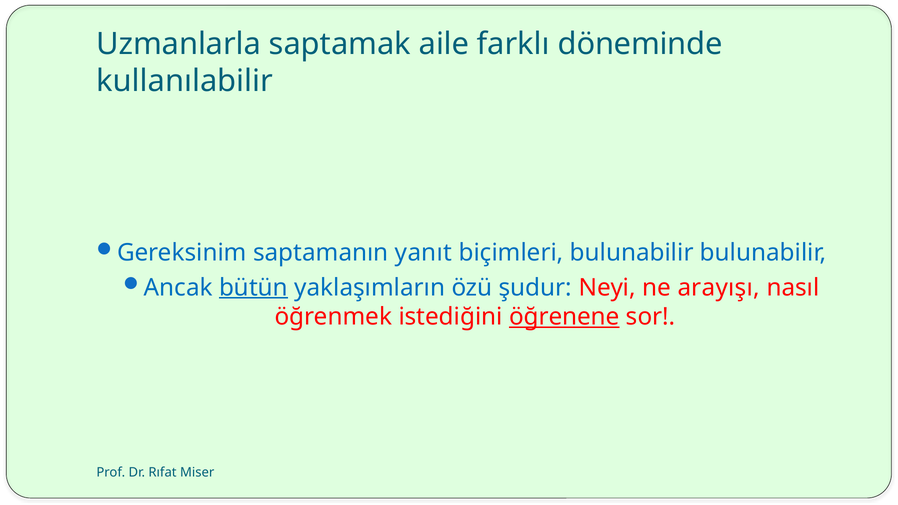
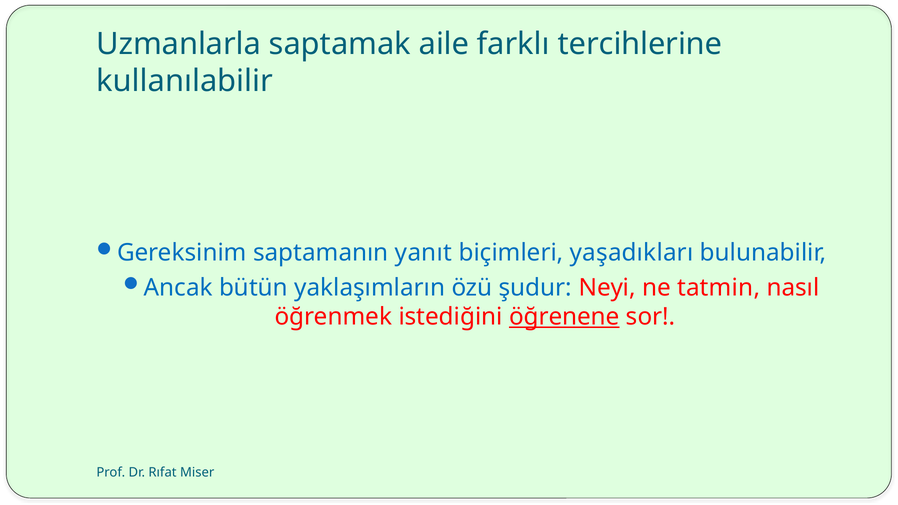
döneminde: döneminde -> tercihlerine
biçimleri bulunabilir: bulunabilir -> yaşadıkları
bütün underline: present -> none
arayışı: arayışı -> tatmin
